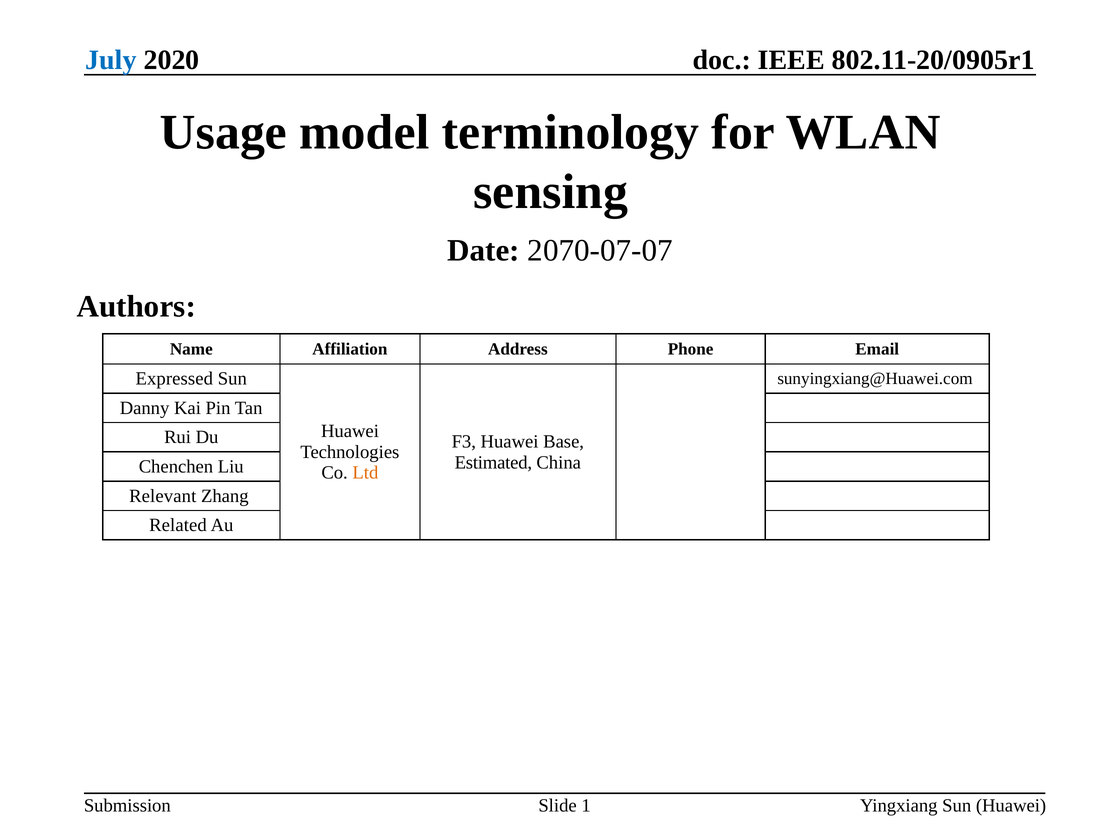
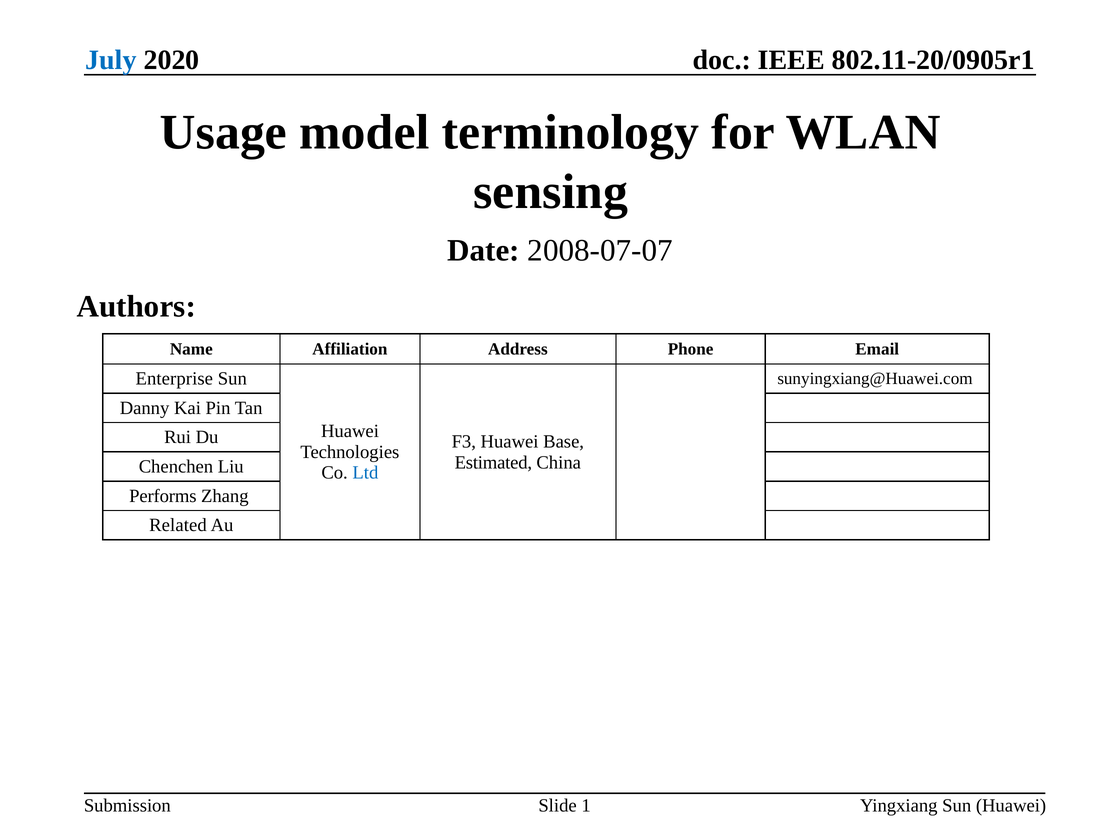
2070-07-07: 2070-07-07 -> 2008-07-07
Expressed: Expressed -> Enterprise
Ltd colour: orange -> blue
Relevant: Relevant -> Performs
